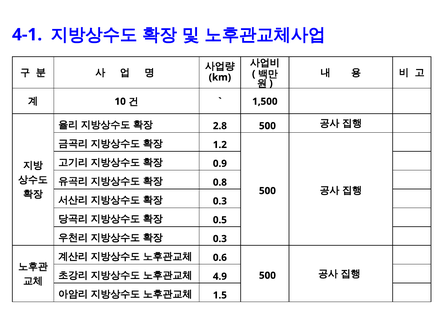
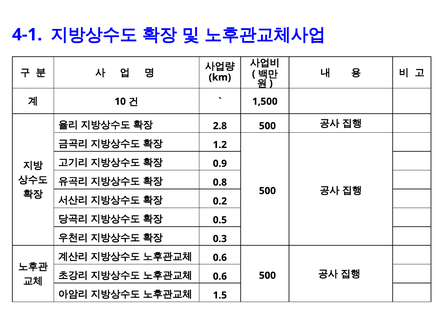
0.3 at (220, 201): 0.3 -> 0.2
4.9 at (220, 276): 4.9 -> 0.6
